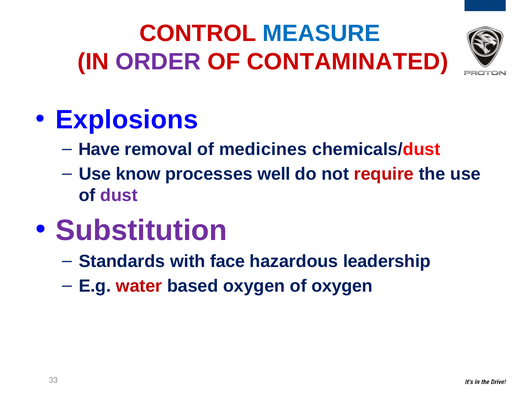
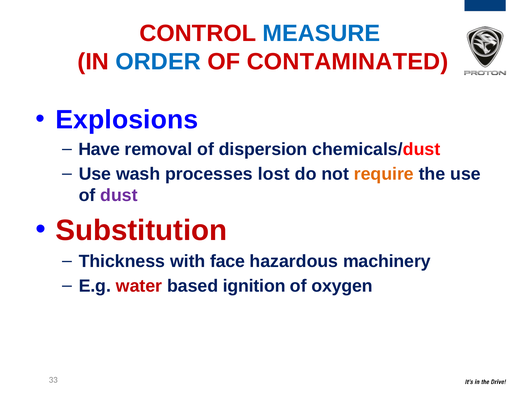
ORDER colour: purple -> blue
medicines: medicines -> dispersion
know: know -> wash
well: well -> lost
require colour: red -> orange
Substitution colour: purple -> red
Standards: Standards -> Thickness
leadership: leadership -> machinery
based oxygen: oxygen -> ignition
